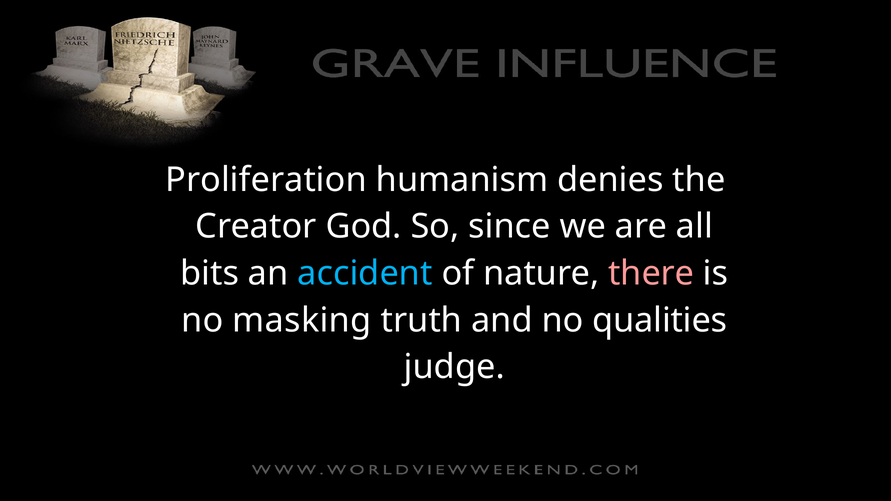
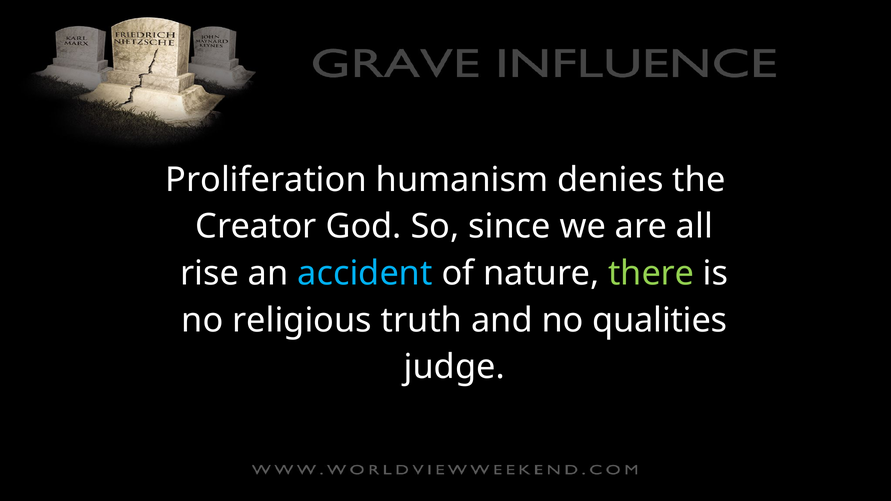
bits: bits -> rise
there colour: pink -> light green
masking: masking -> religious
